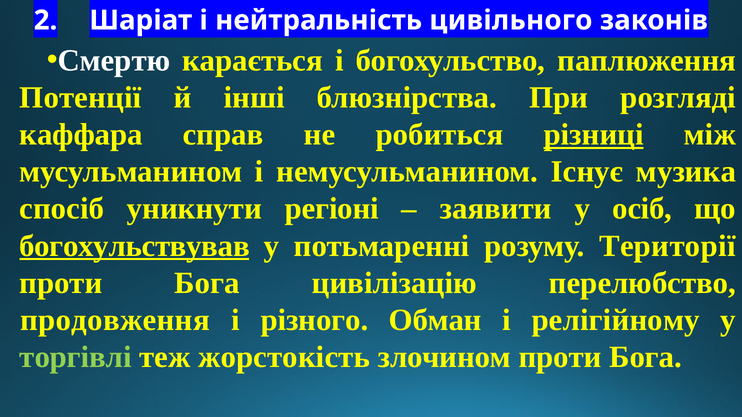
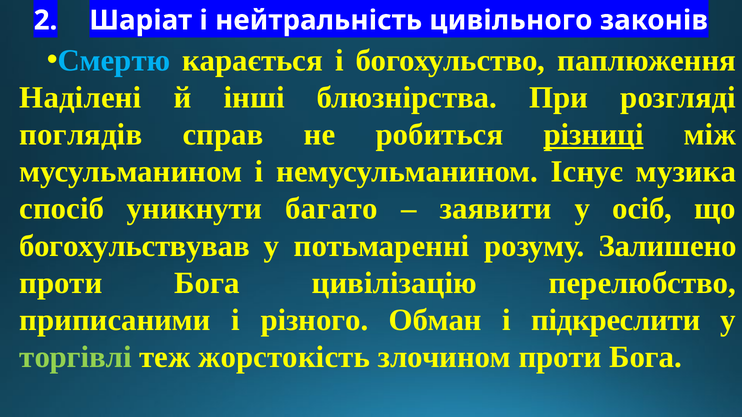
Смертю colour: white -> light blue
Потенції: Потенції -> Наділені
каффара: каффара -> поглядів
регіоні: регіоні -> багато
богохульствував underline: present -> none
Території: Території -> Залишено
продовження: продовження -> приписаними
релігійному: релігійному -> підкреслити
